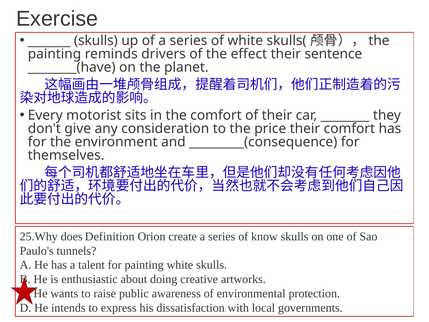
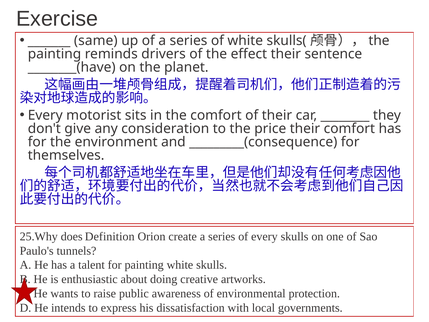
skulls at (96, 41): skulls -> same
of know: know -> every
